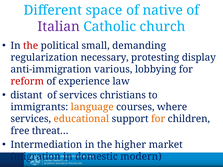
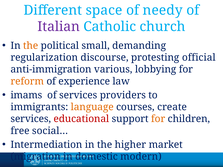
native: native -> needy
the at (31, 46) colour: red -> orange
necessary: necessary -> discourse
display: display -> official
reform colour: red -> orange
distant: distant -> imams
christians: christians -> providers
where: where -> create
educational colour: orange -> red
threat…: threat… -> social…
